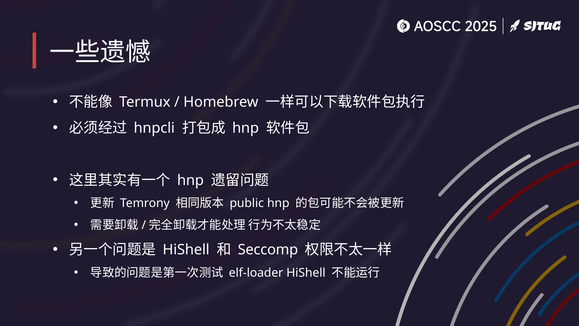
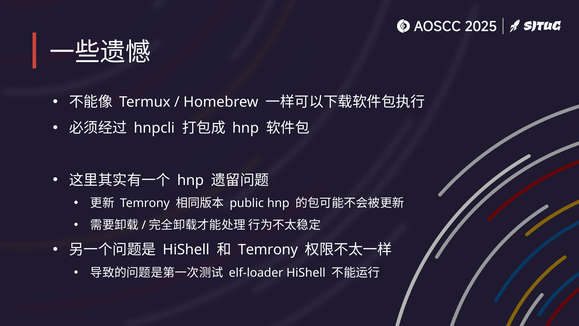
Seccomp at (268, 250): Seccomp -> Temrony
